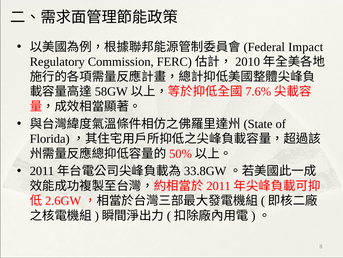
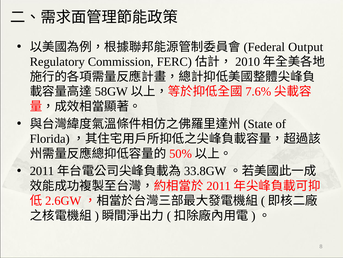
Impact: Impact -> Output
